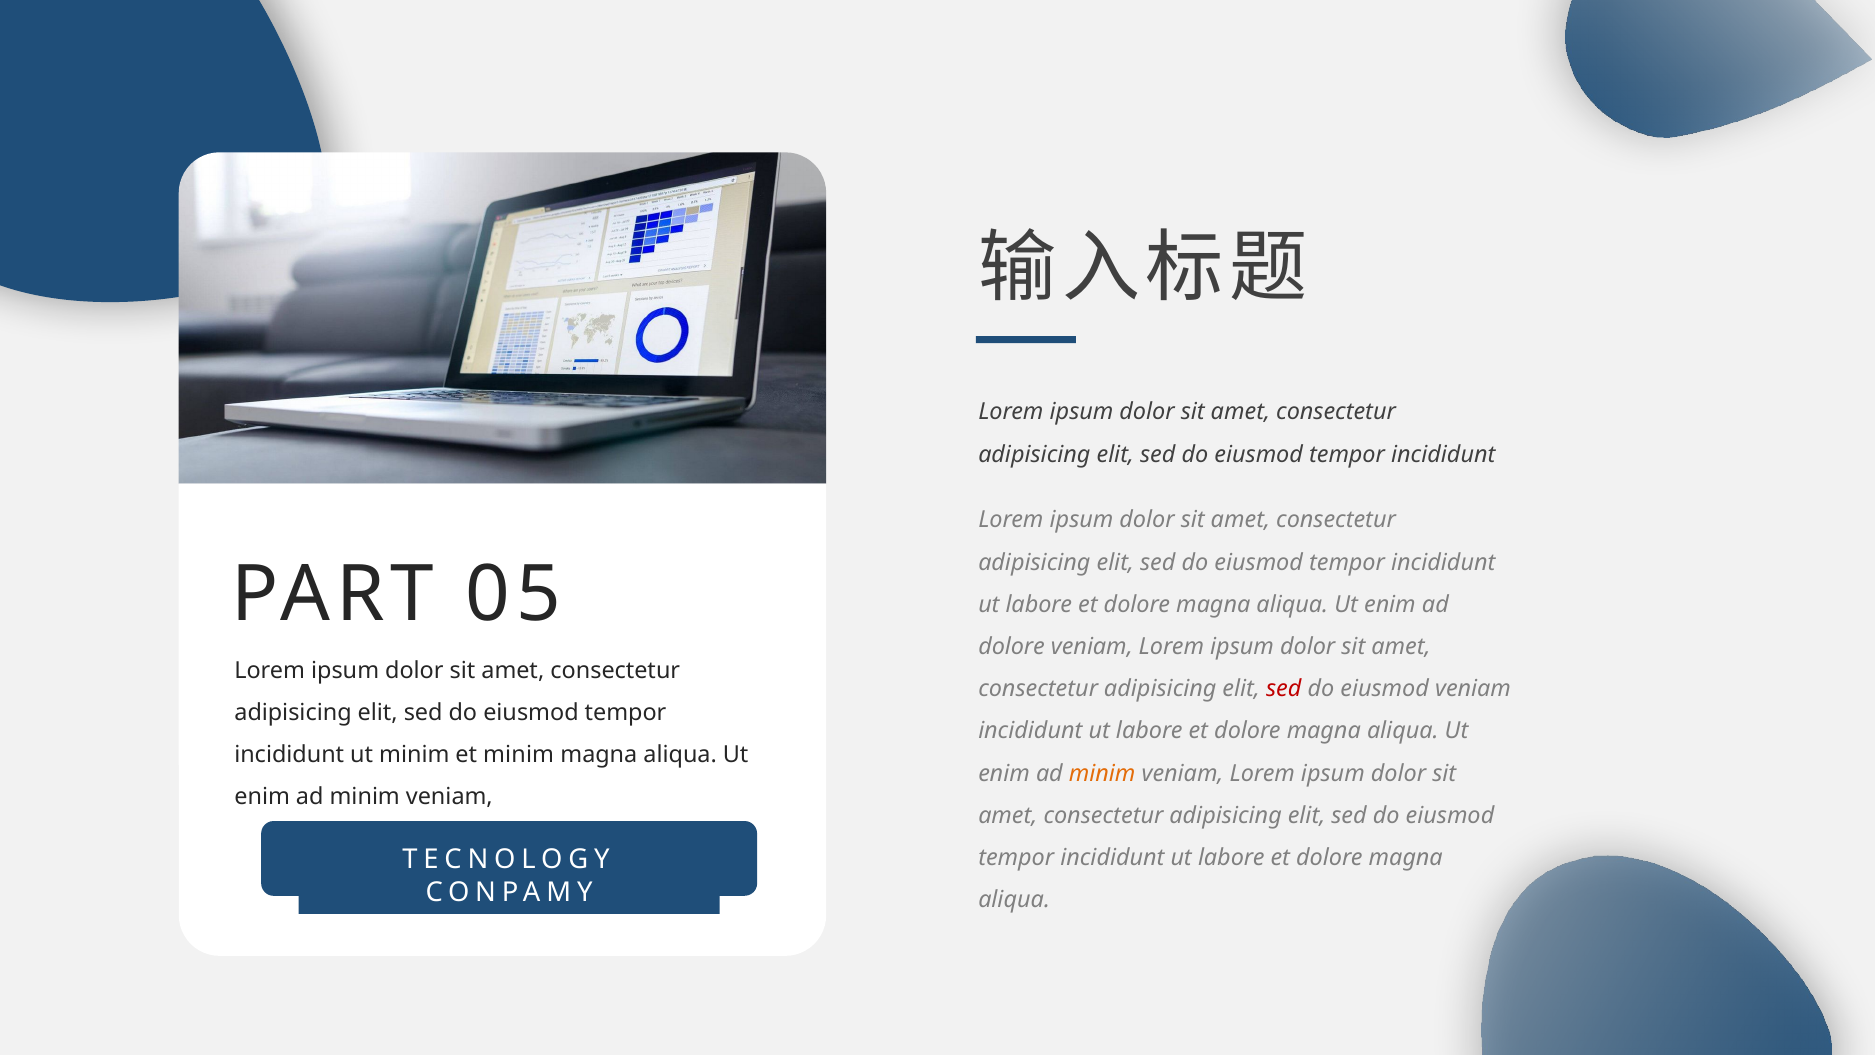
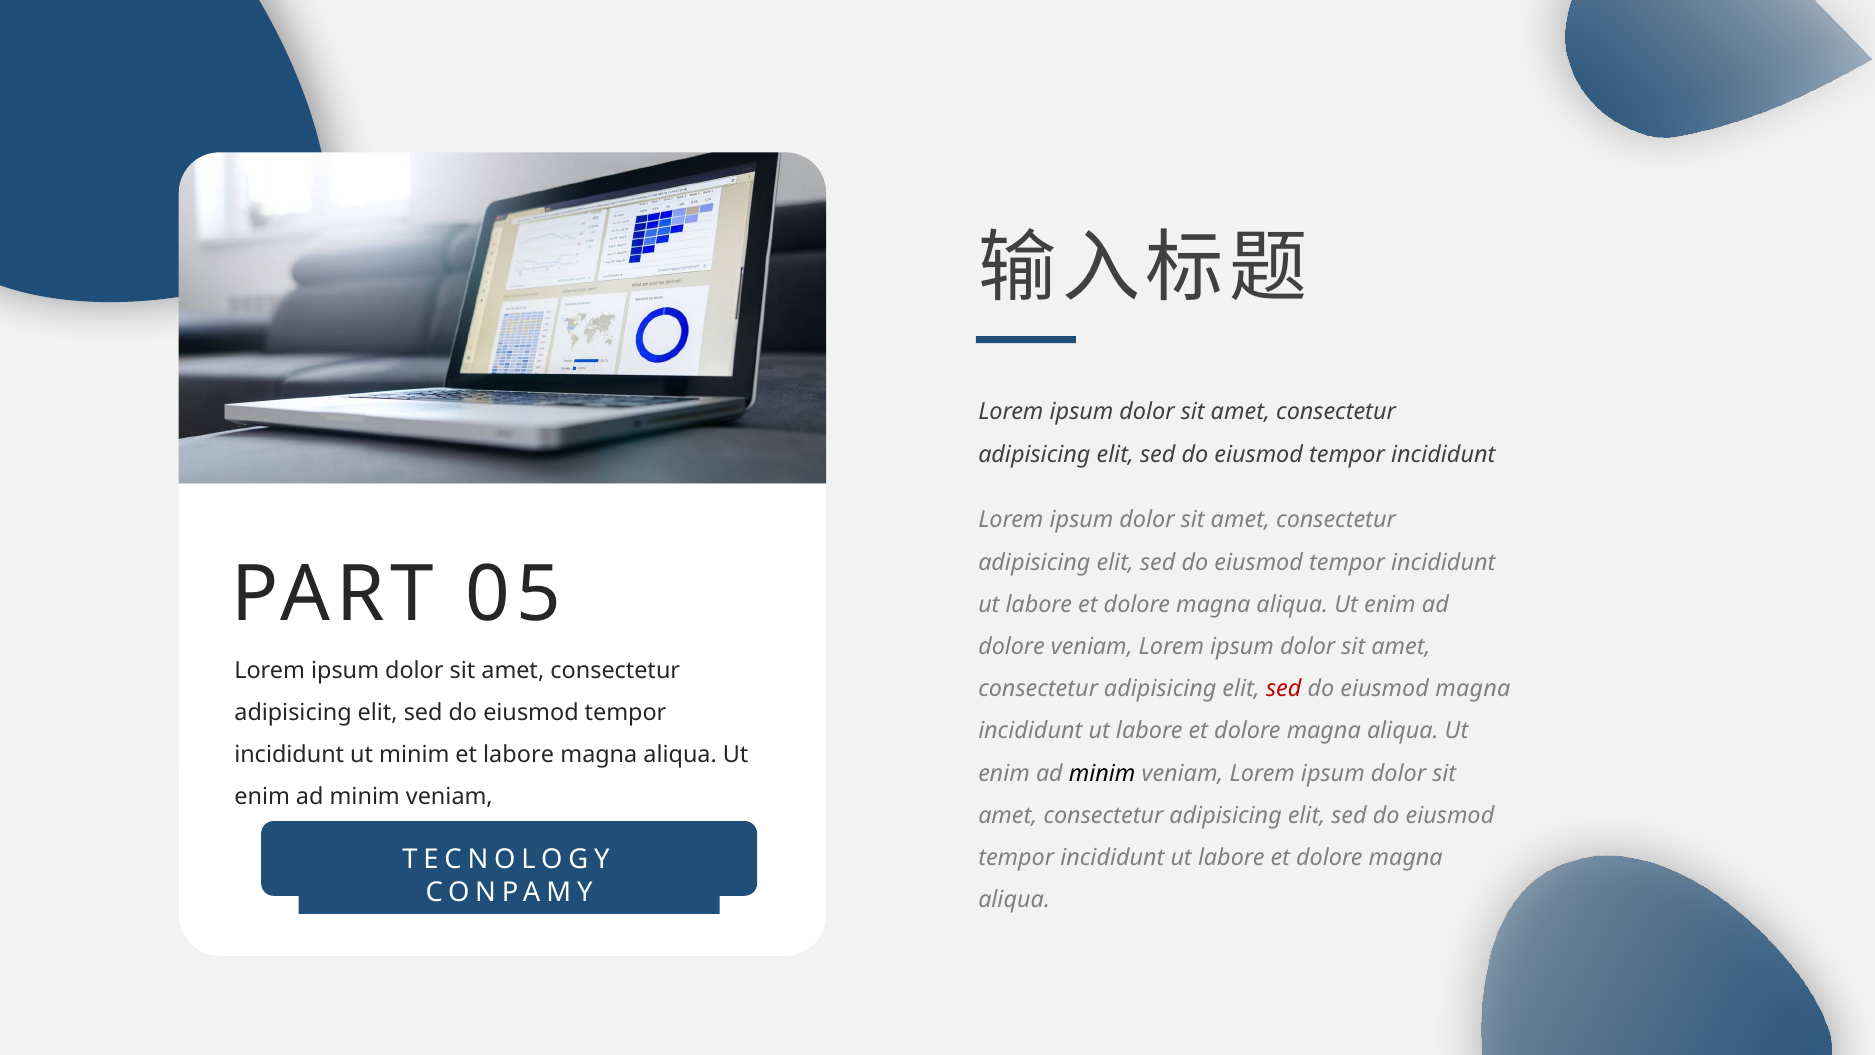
eiusmod veniam: veniam -> magna
et minim: minim -> labore
minim at (1102, 773) colour: orange -> black
